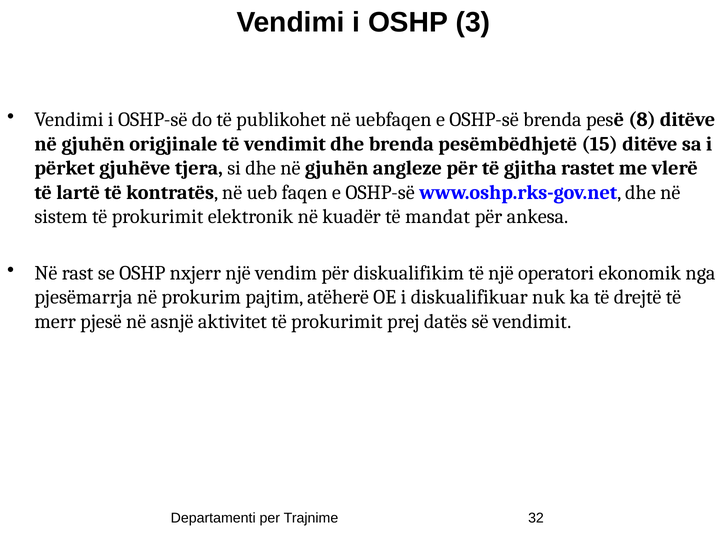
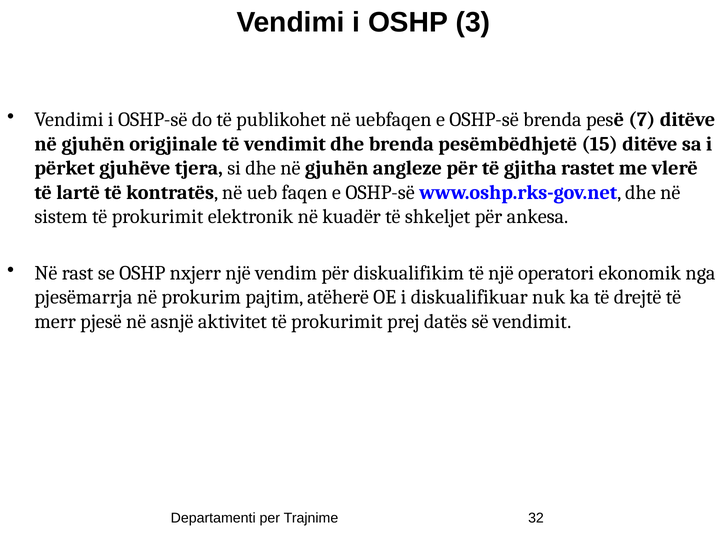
8: 8 -> 7
mandat: mandat -> shkeljet
